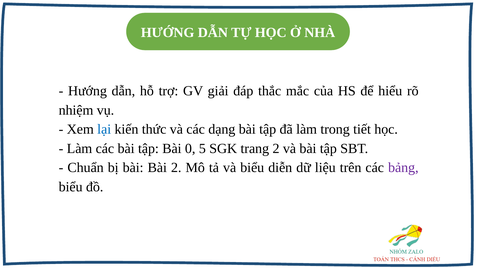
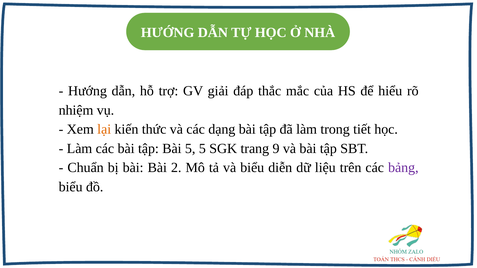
lại colour: blue -> orange
Bài 0: 0 -> 5
trang 2: 2 -> 9
